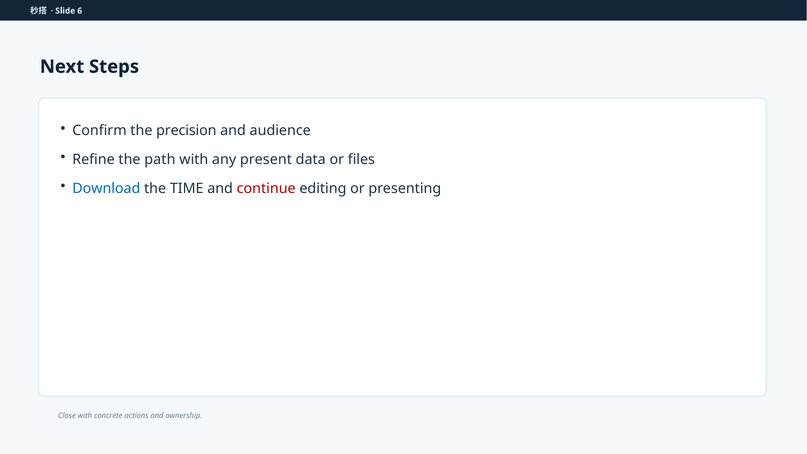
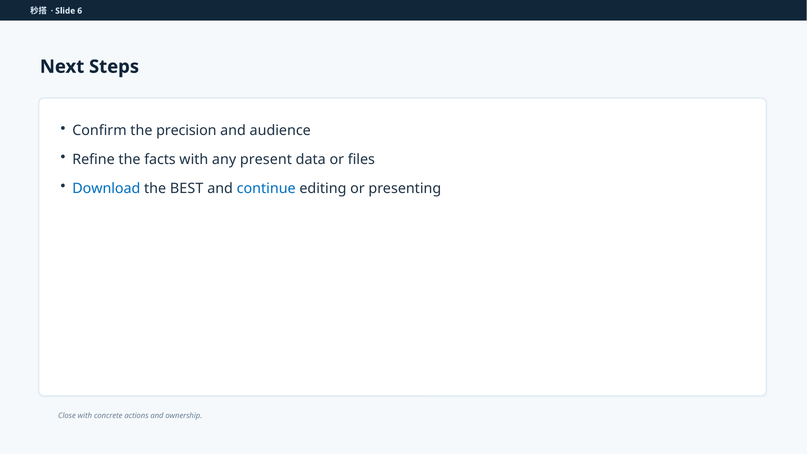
path: path -> facts
TIME: TIME -> BEST
continue colour: red -> blue
